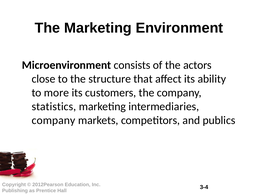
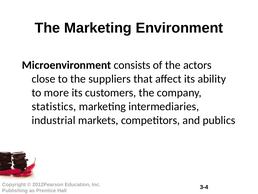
structure: structure -> suppliers
company at (53, 120): company -> industrial
